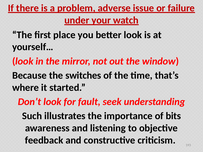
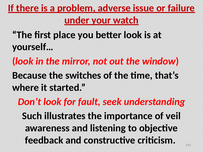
bits: bits -> veil
